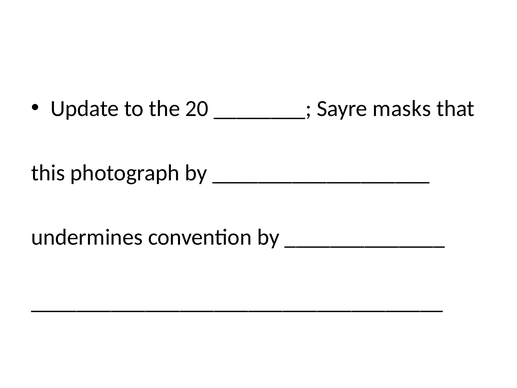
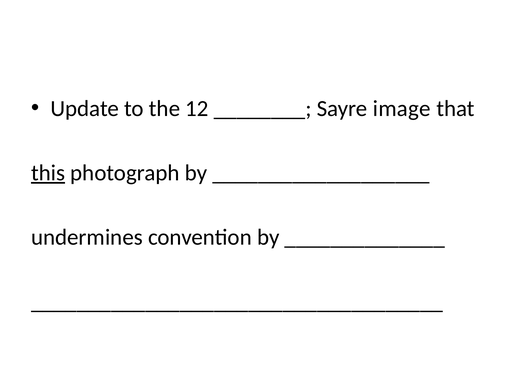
20: 20 -> 12
masks: masks -> image
this underline: none -> present
